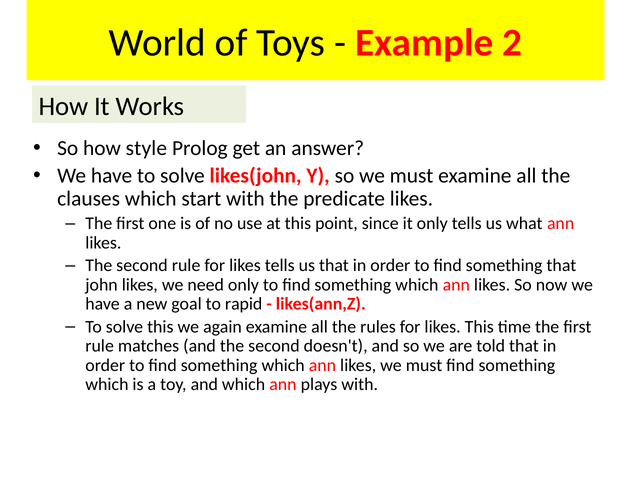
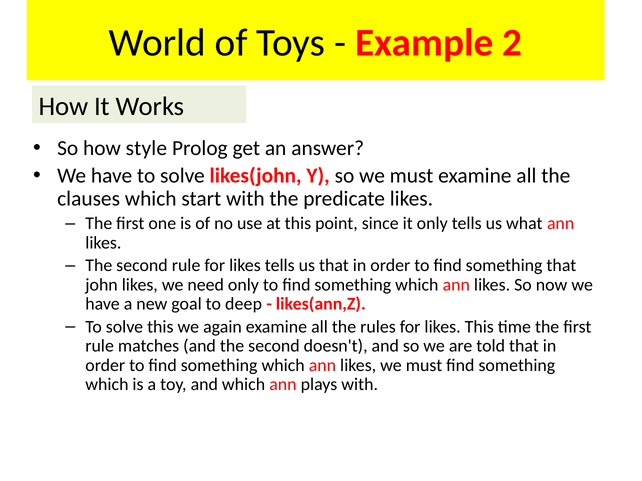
rapid: rapid -> deep
